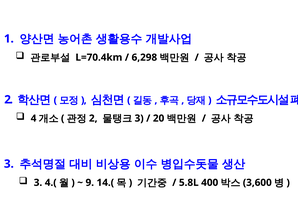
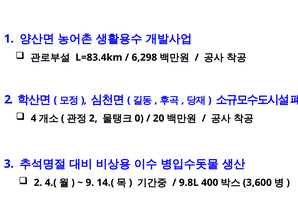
L=70.4km: L=70.4km -> L=83.4km
3 at (139, 119): 3 -> 0
3 at (38, 183): 3 -> 2
5.8L: 5.8L -> 9.8L
